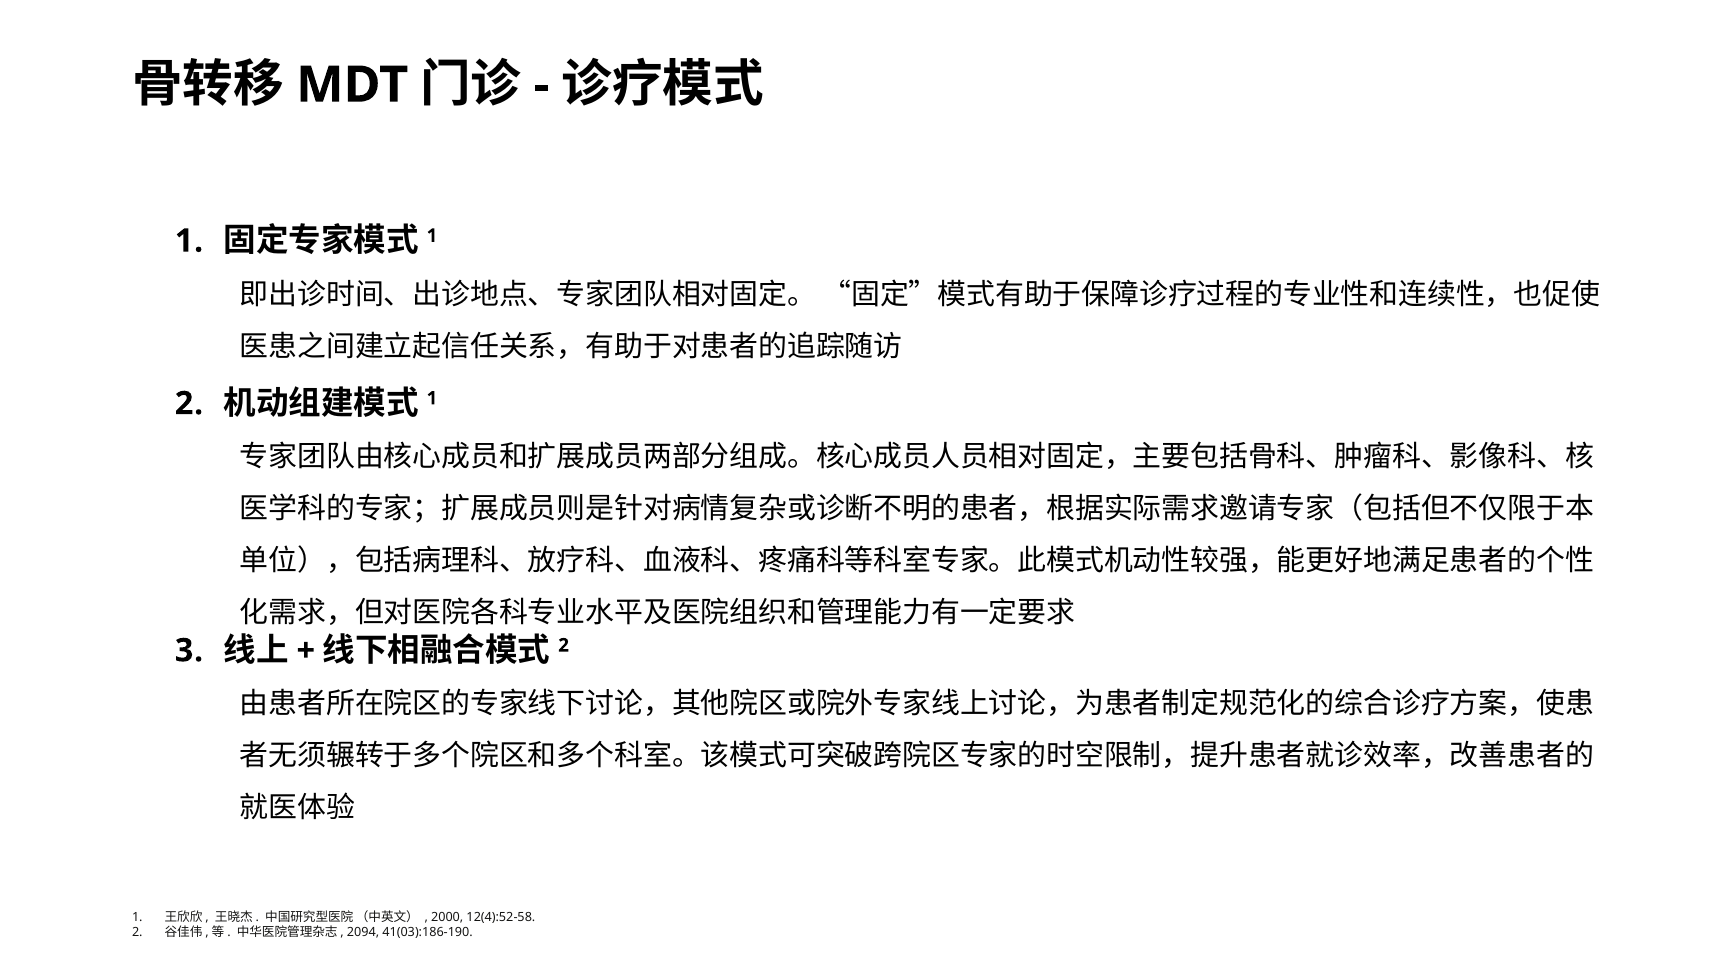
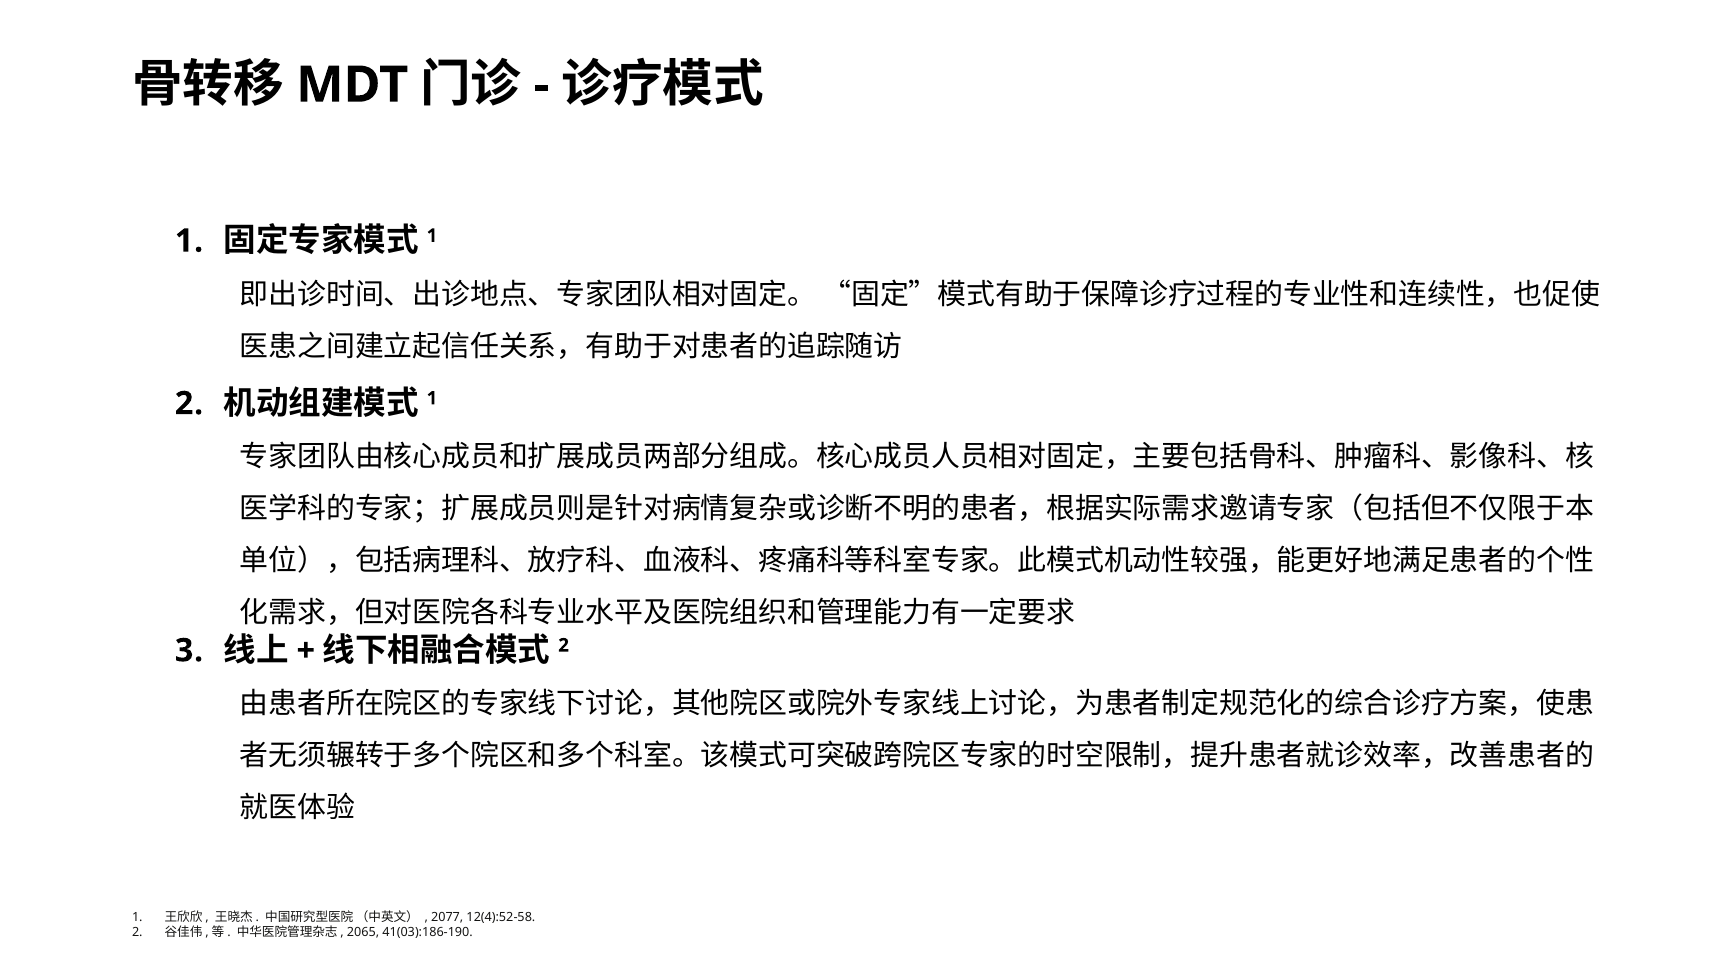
2000: 2000 -> 2077
2094: 2094 -> 2065
